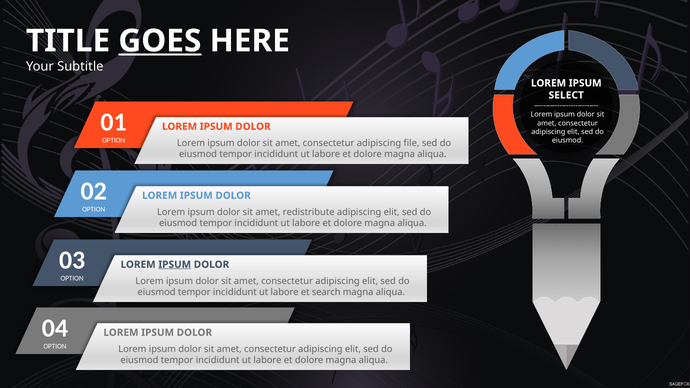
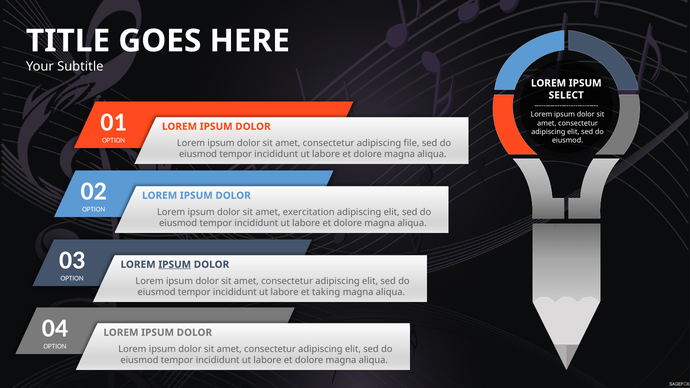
GOES underline: present -> none
redistribute: redistribute -> exercitation
search: search -> taking
